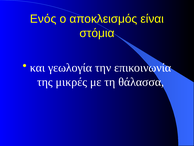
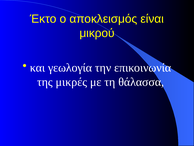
Ενός: Ενός -> Έκτο
στόμια: στόμια -> μικρού
